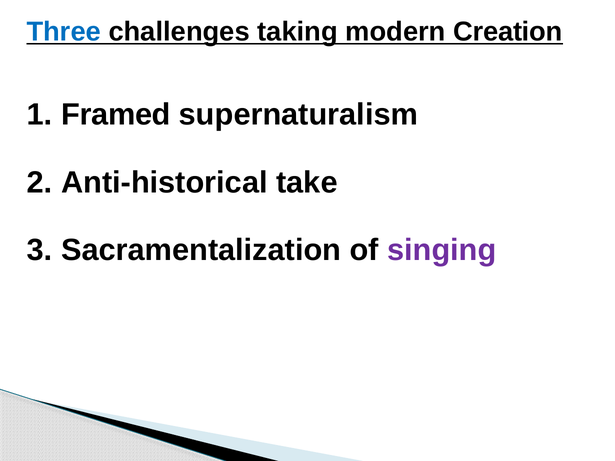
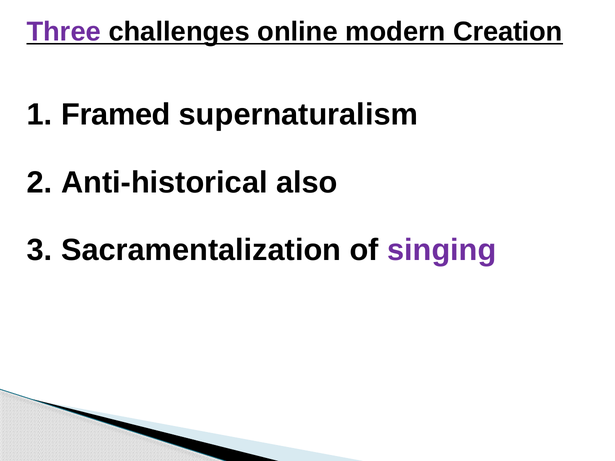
Three colour: blue -> purple
taking: taking -> online
take: take -> also
